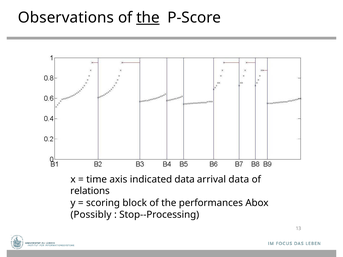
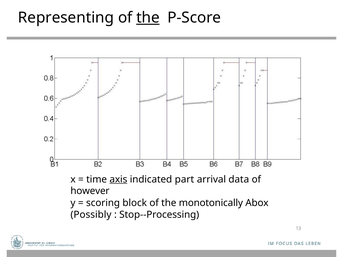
Observations: Observations -> Representing
axis underline: none -> present
indicated data: data -> part
relations: relations -> however
performances: performances -> monotonically
